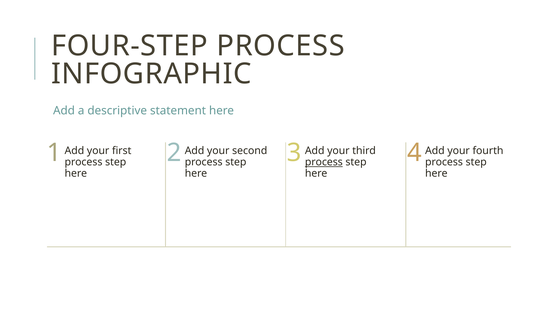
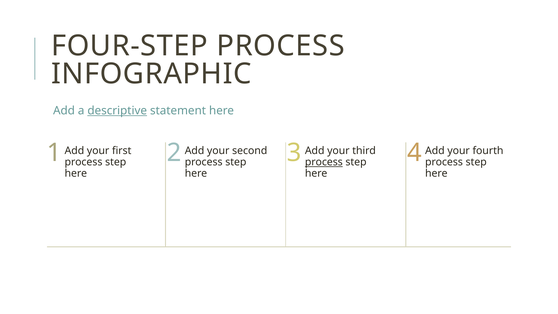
descriptive underline: none -> present
